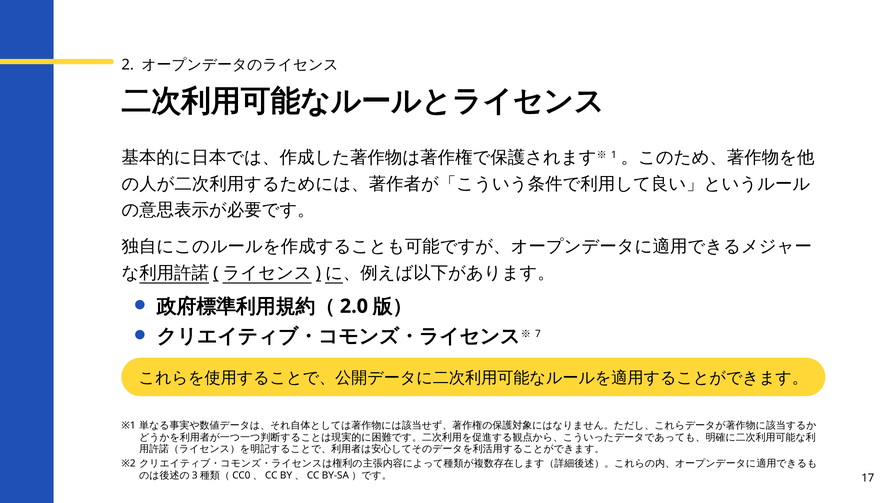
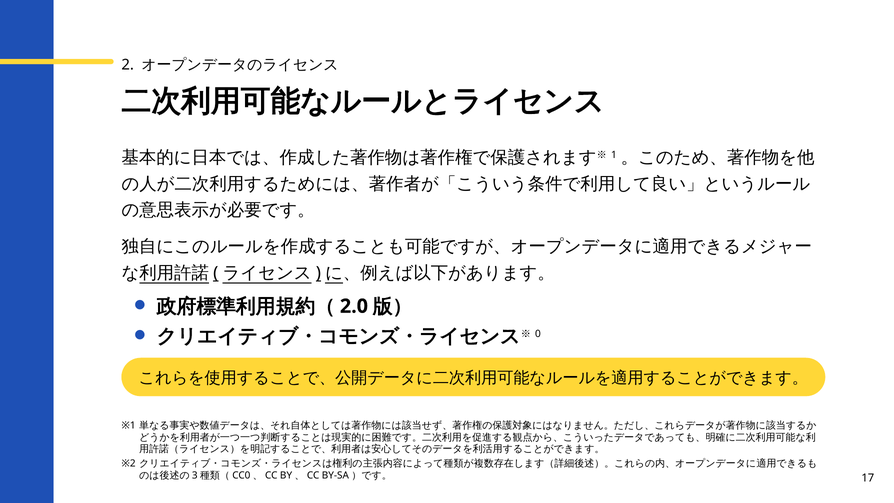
7: 7 -> 0
